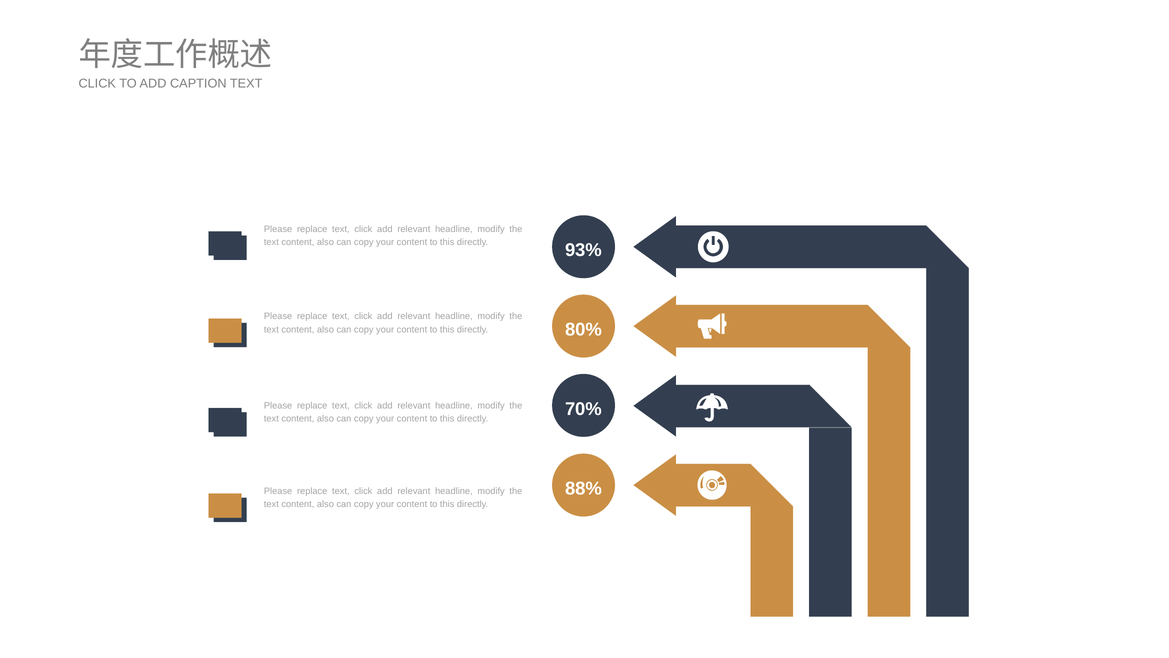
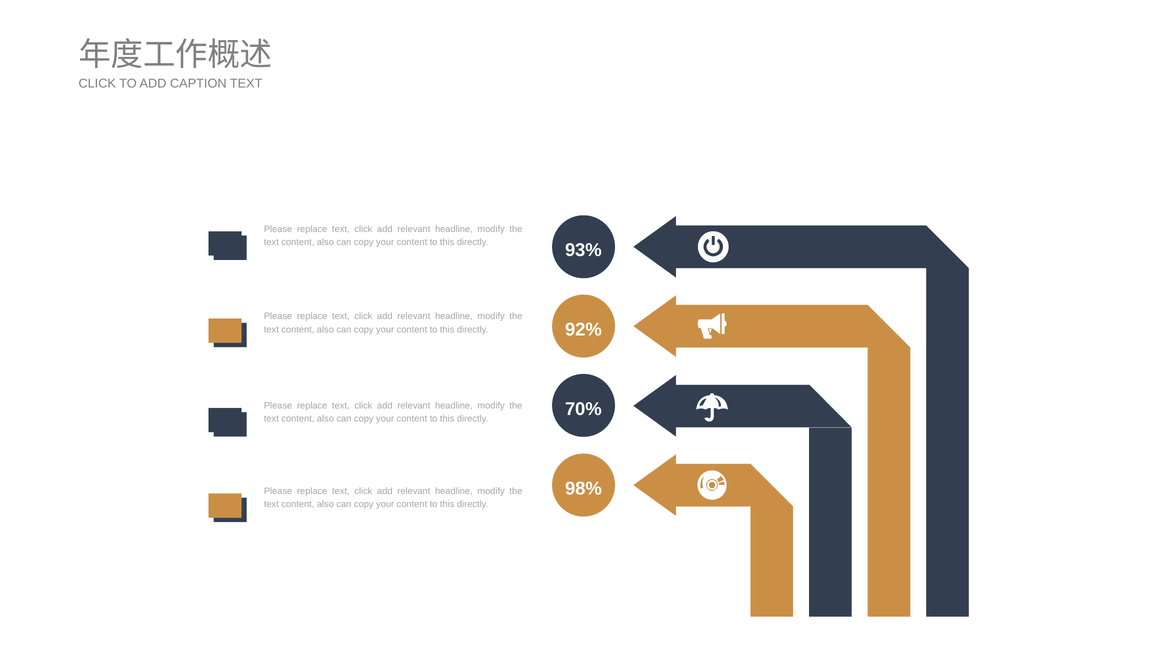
80%: 80% -> 92%
88%: 88% -> 98%
